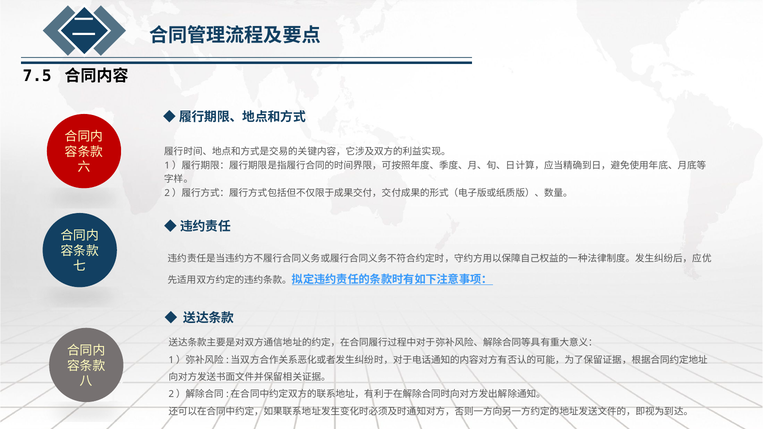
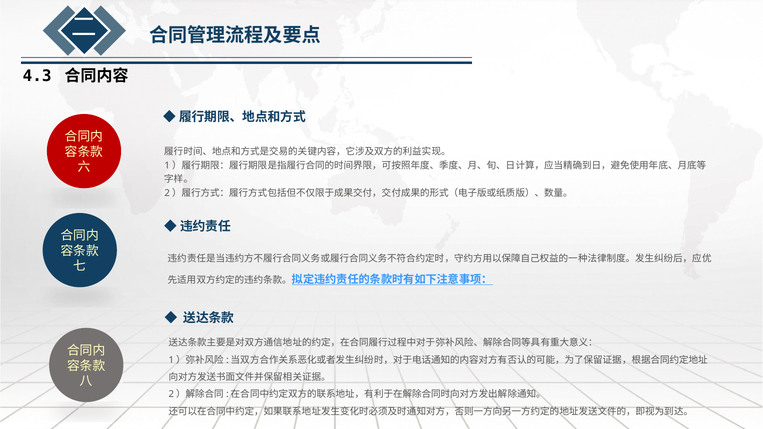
7.5: 7.5 -> 4.3
